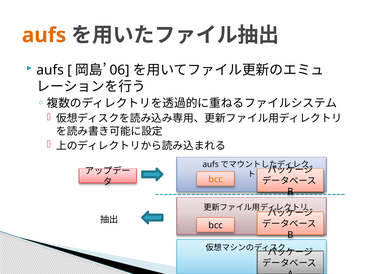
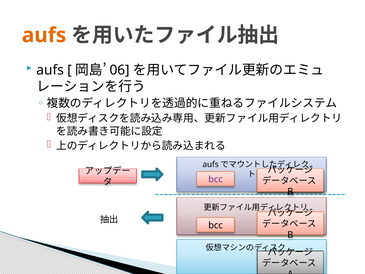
bcc at (216, 179) colour: orange -> purple
